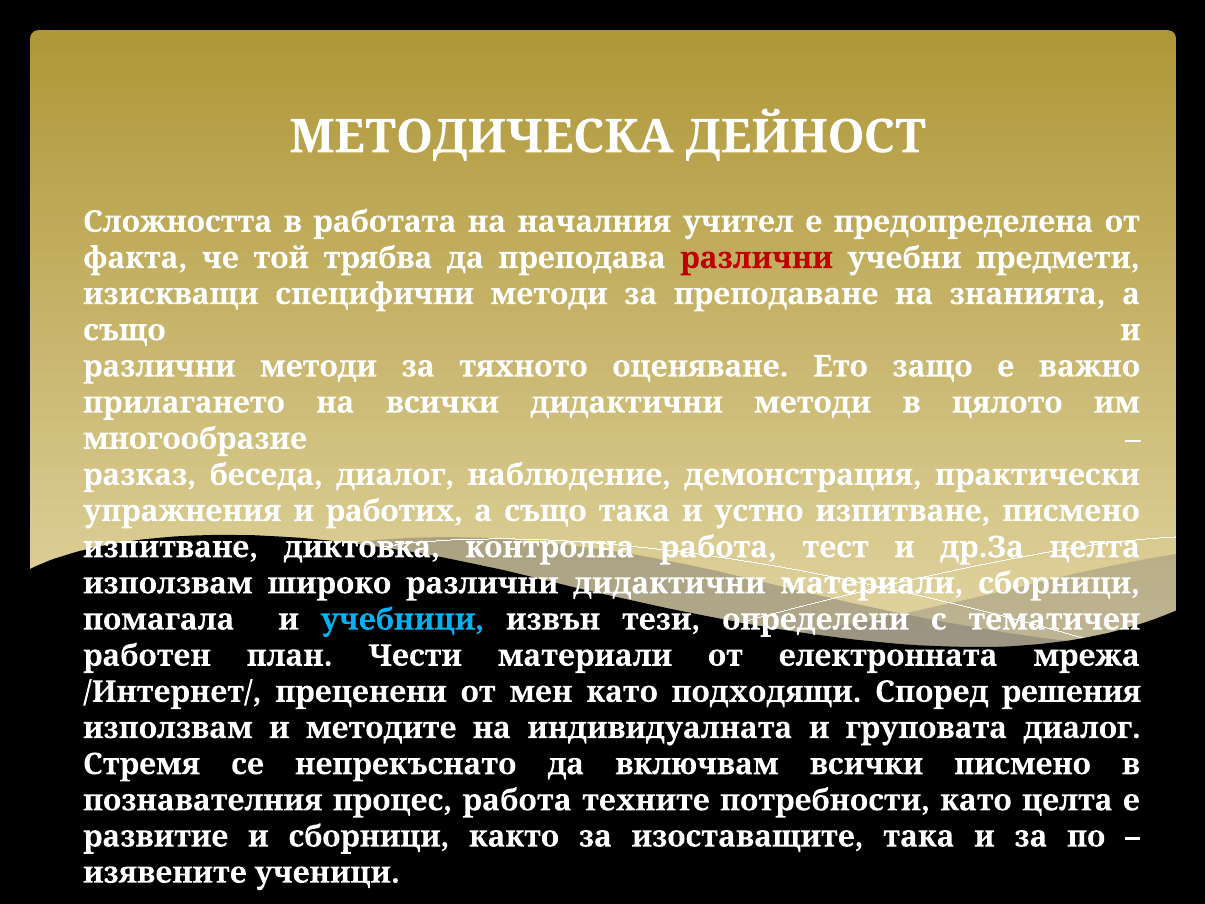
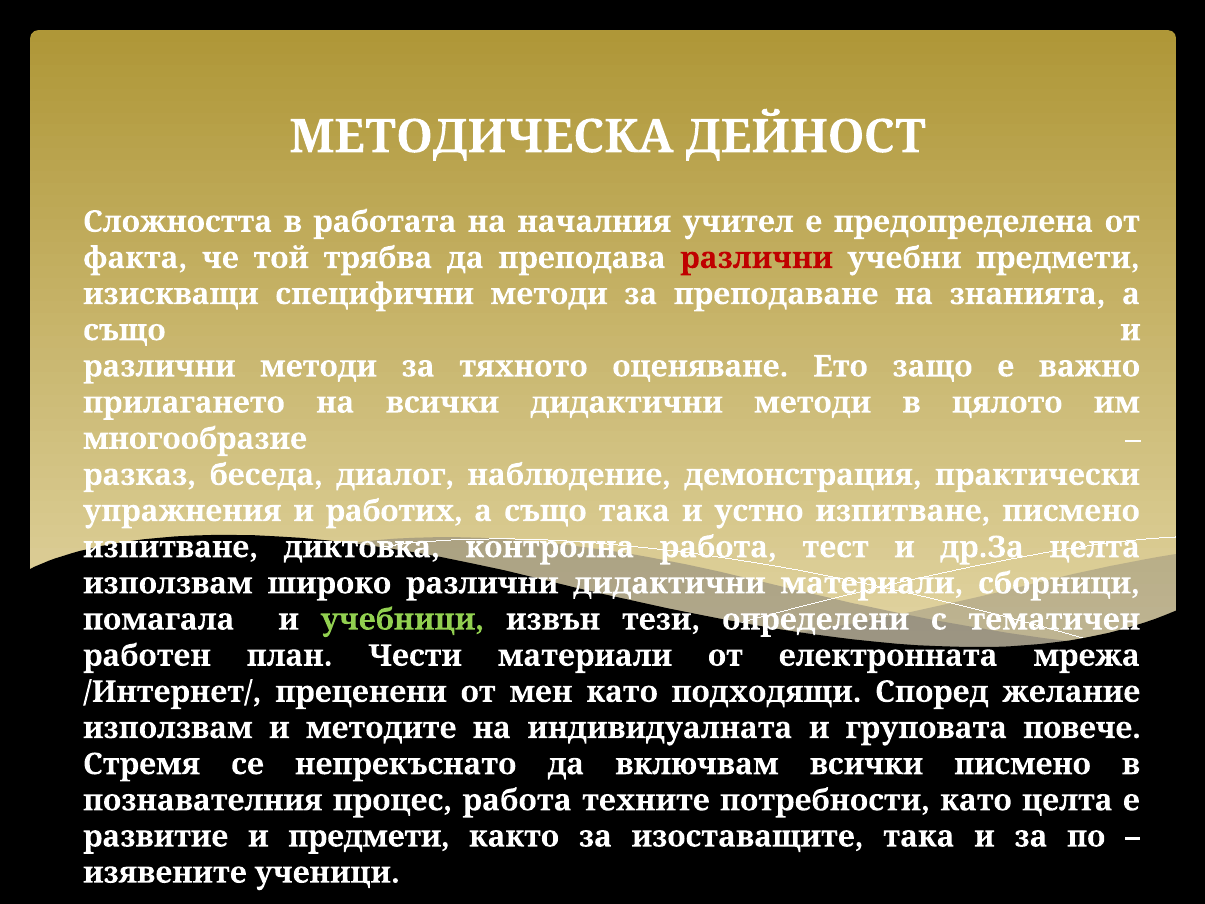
учебници colour: light blue -> light green
решения: решения -> желание
груповата диалог: диалог -> повече
и сборници: сборници -> предмети
